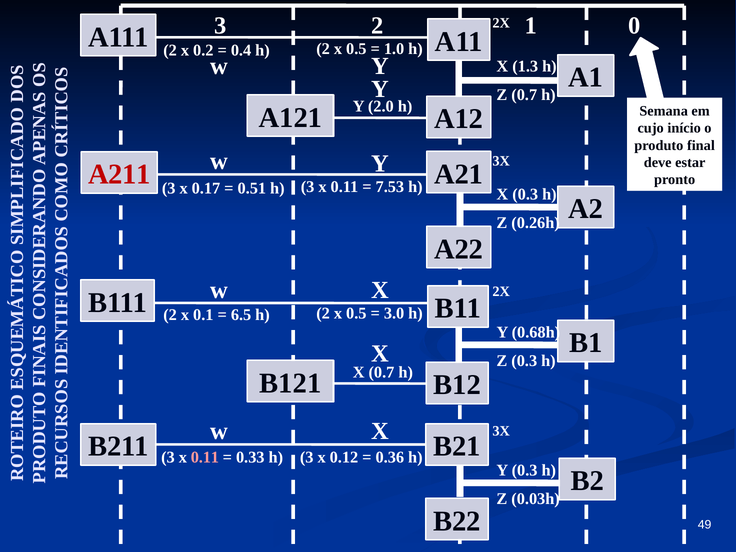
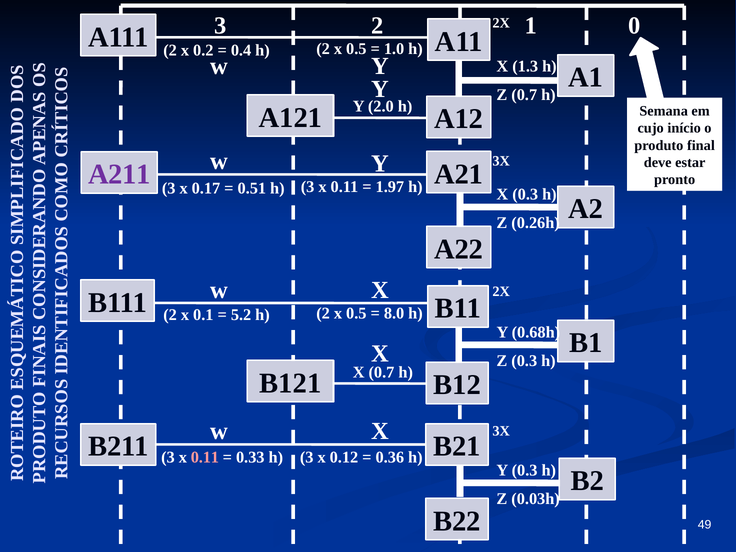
A211 colour: red -> purple
7.53: 7.53 -> 1.97
6.5: 6.5 -> 5.2
3.0: 3.0 -> 8.0
